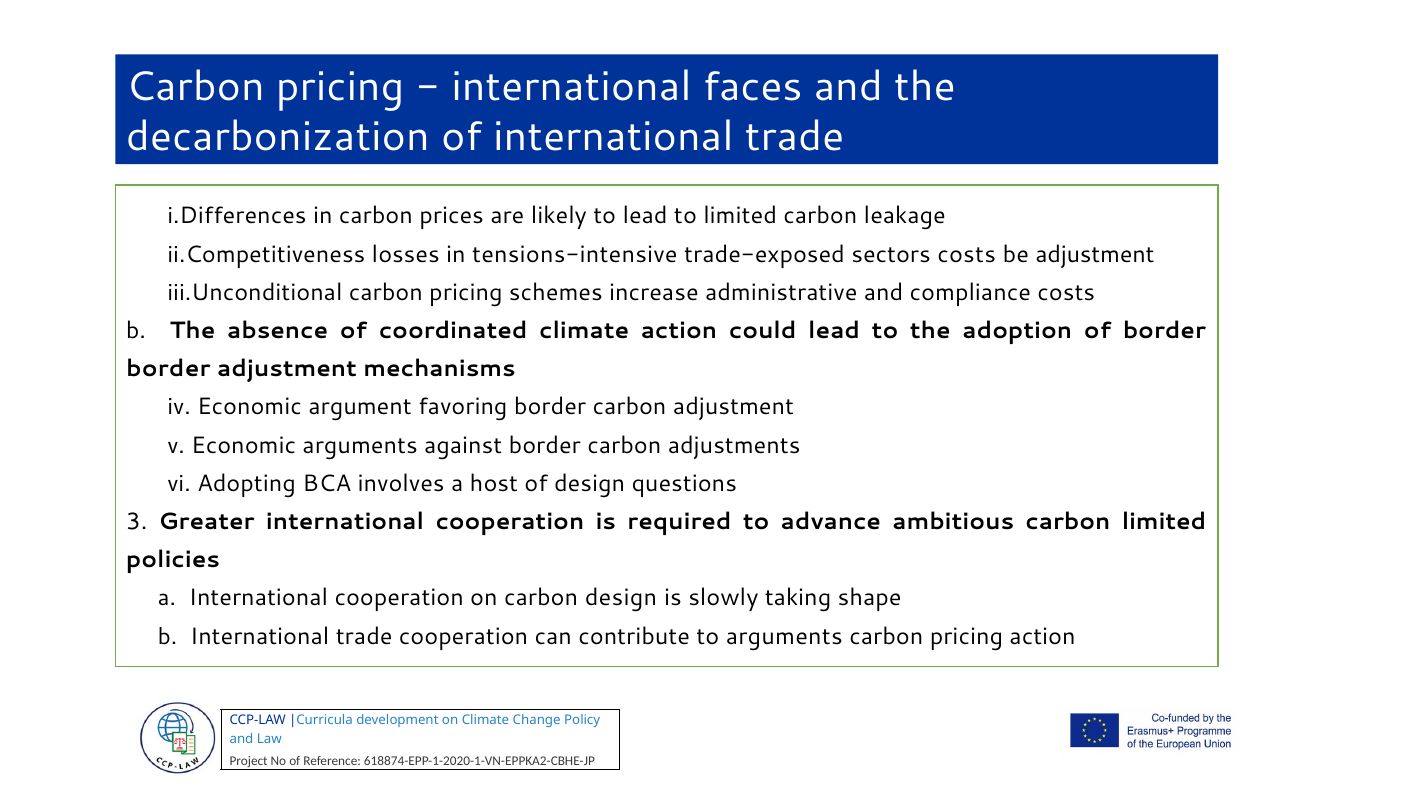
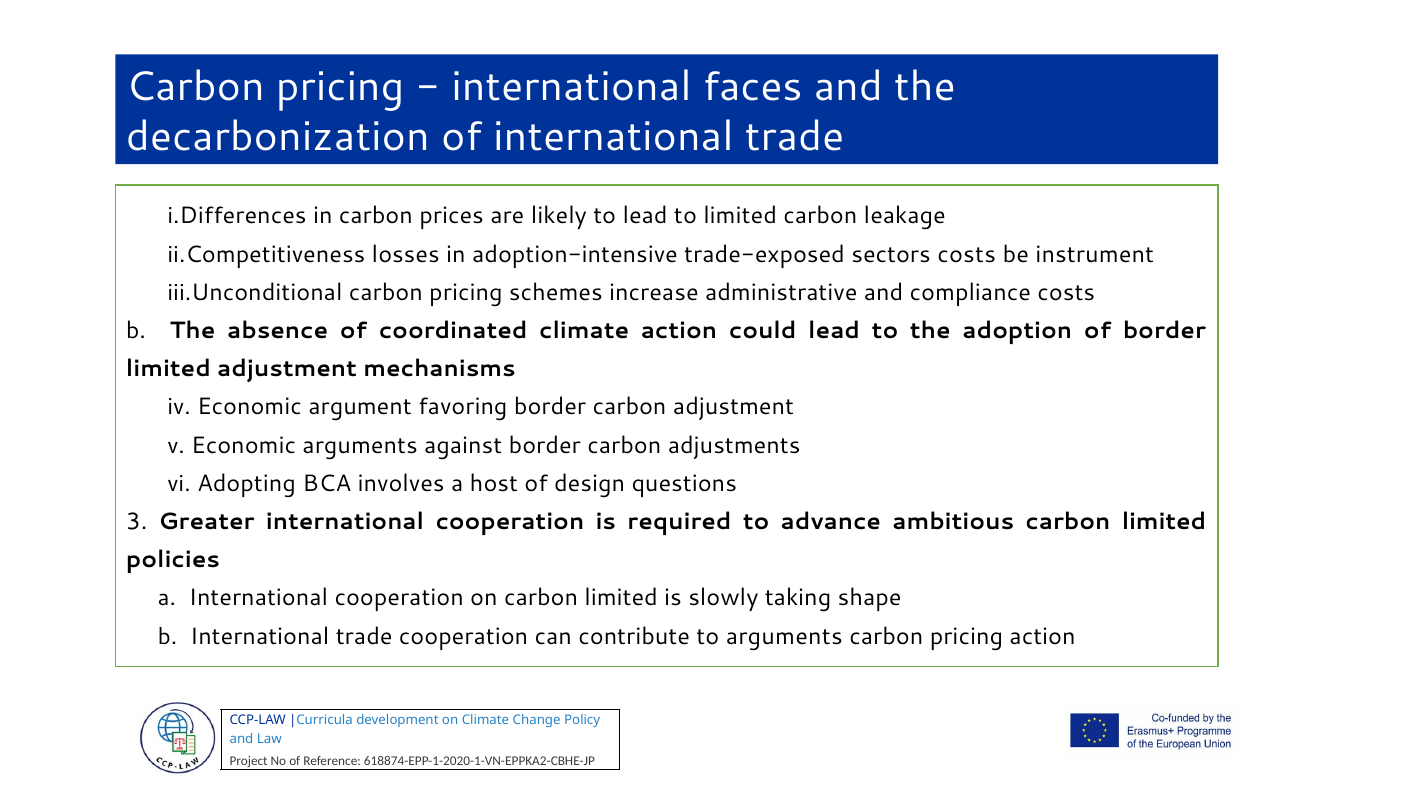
tensions-intensive: tensions-intensive -> adoption-intensive
be adjustment: adjustment -> instrument
border at (168, 369): border -> limited
on carbon design: design -> limited
